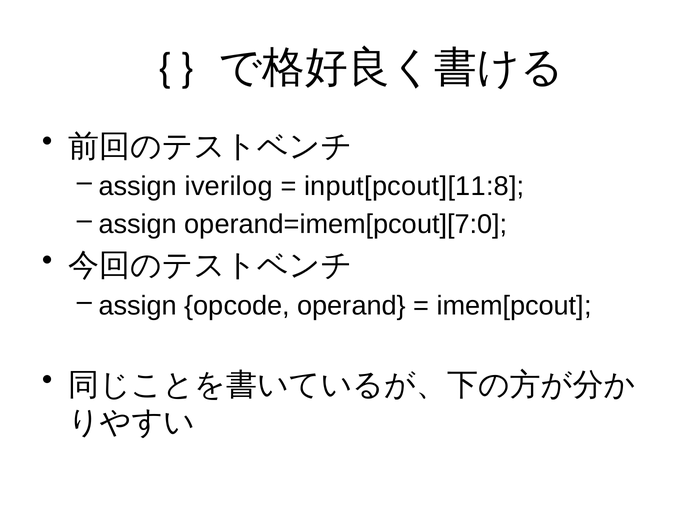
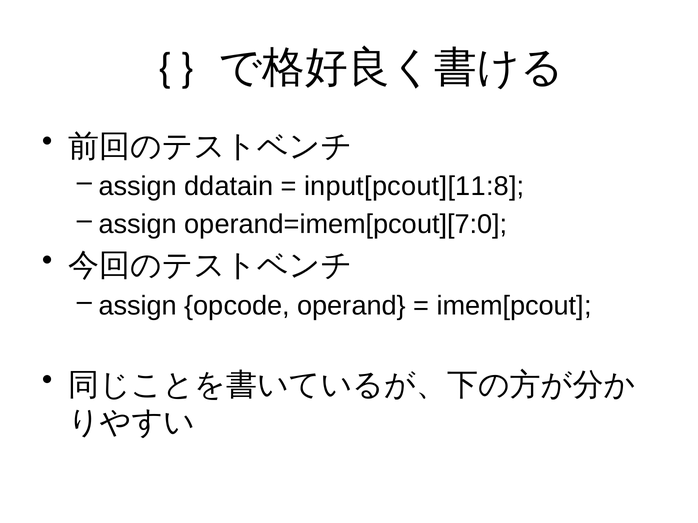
iverilog: iverilog -> ddatain
